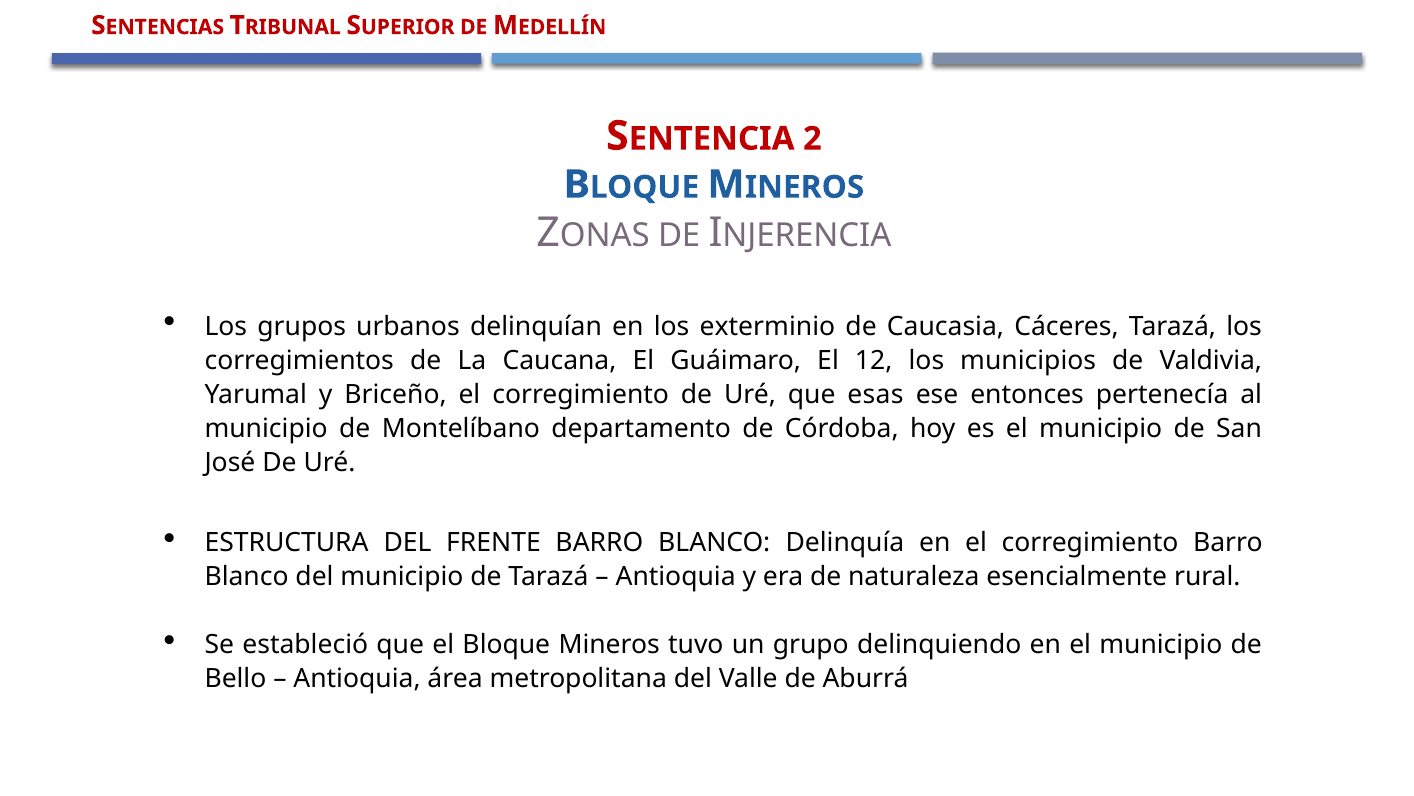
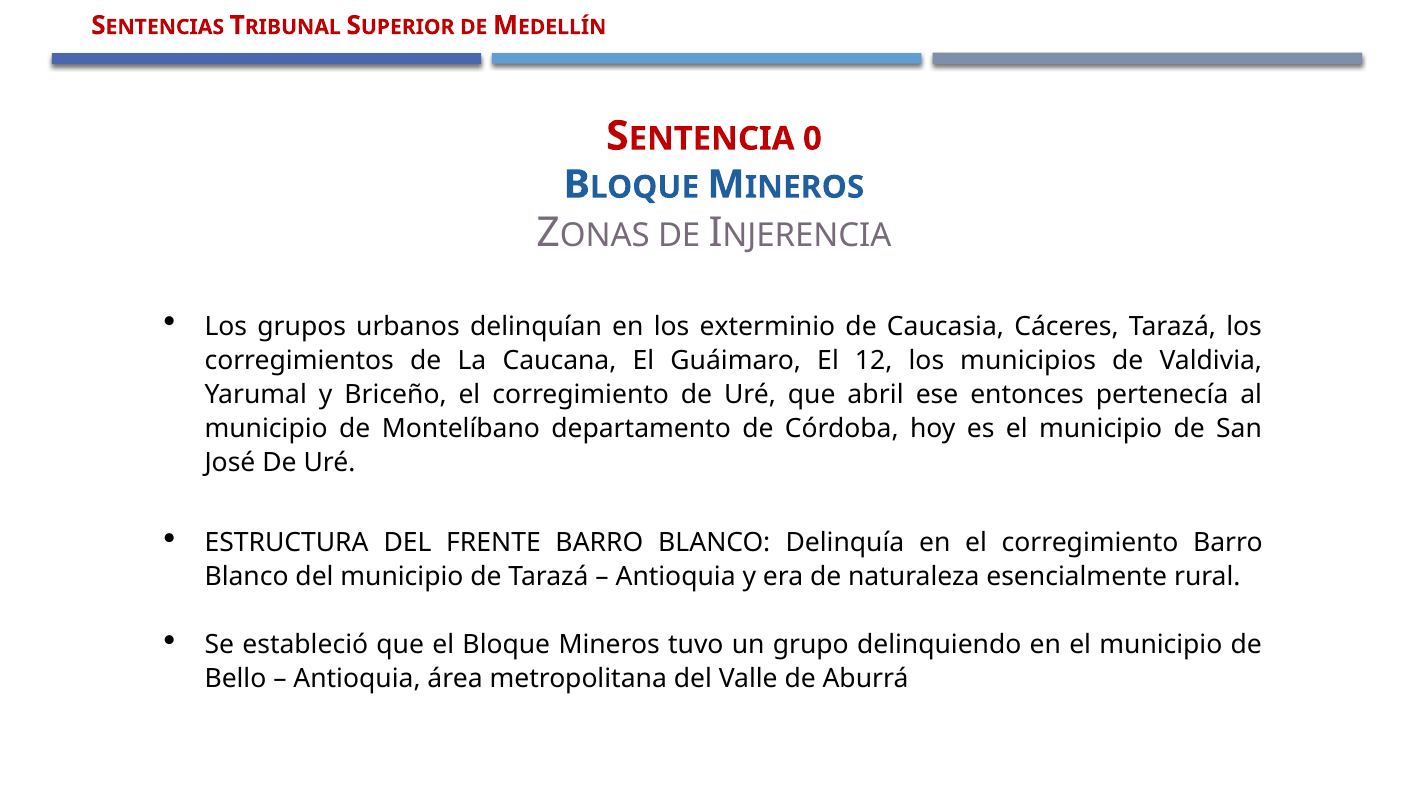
2: 2 -> 0
esas: esas -> abril
